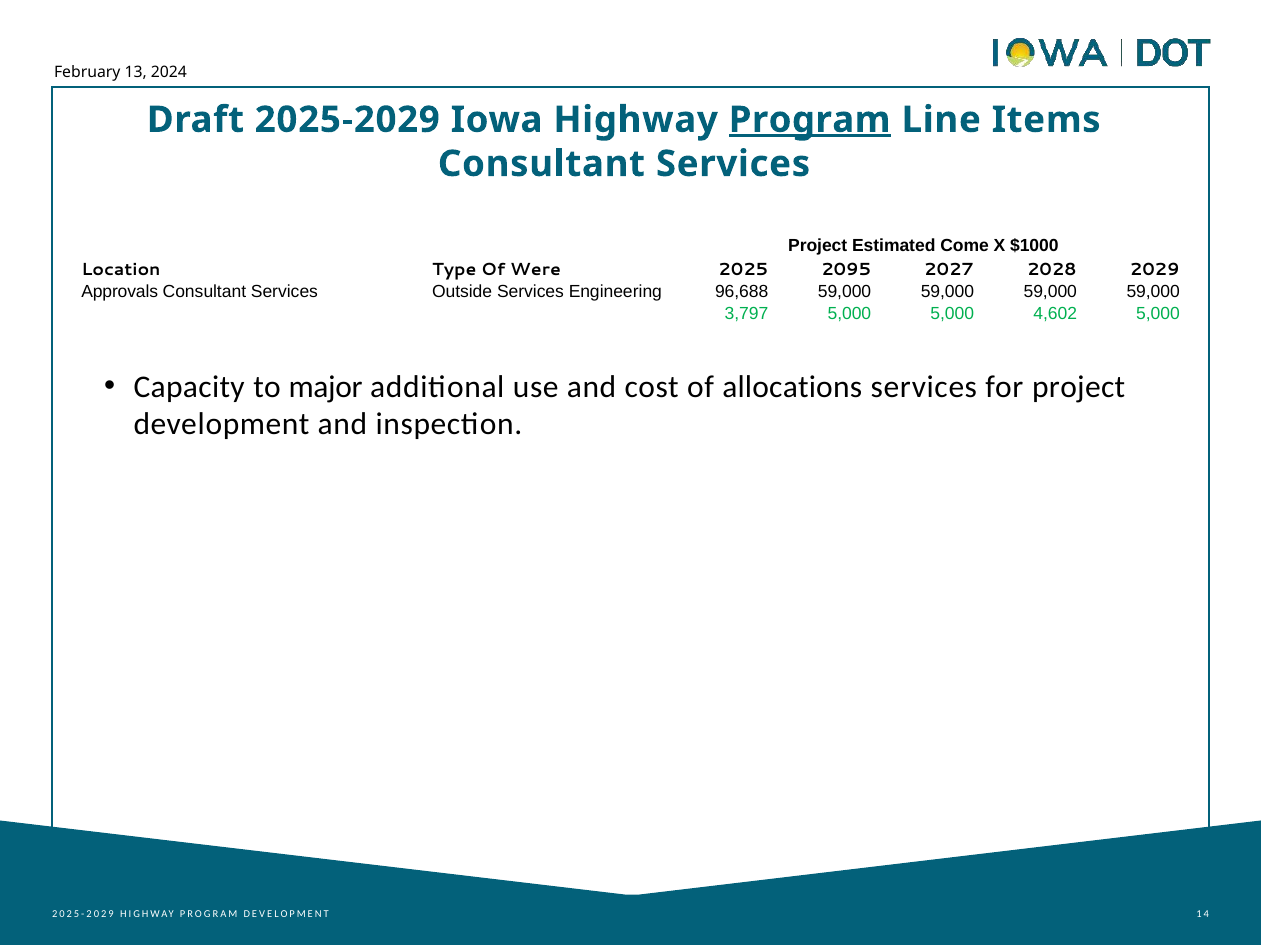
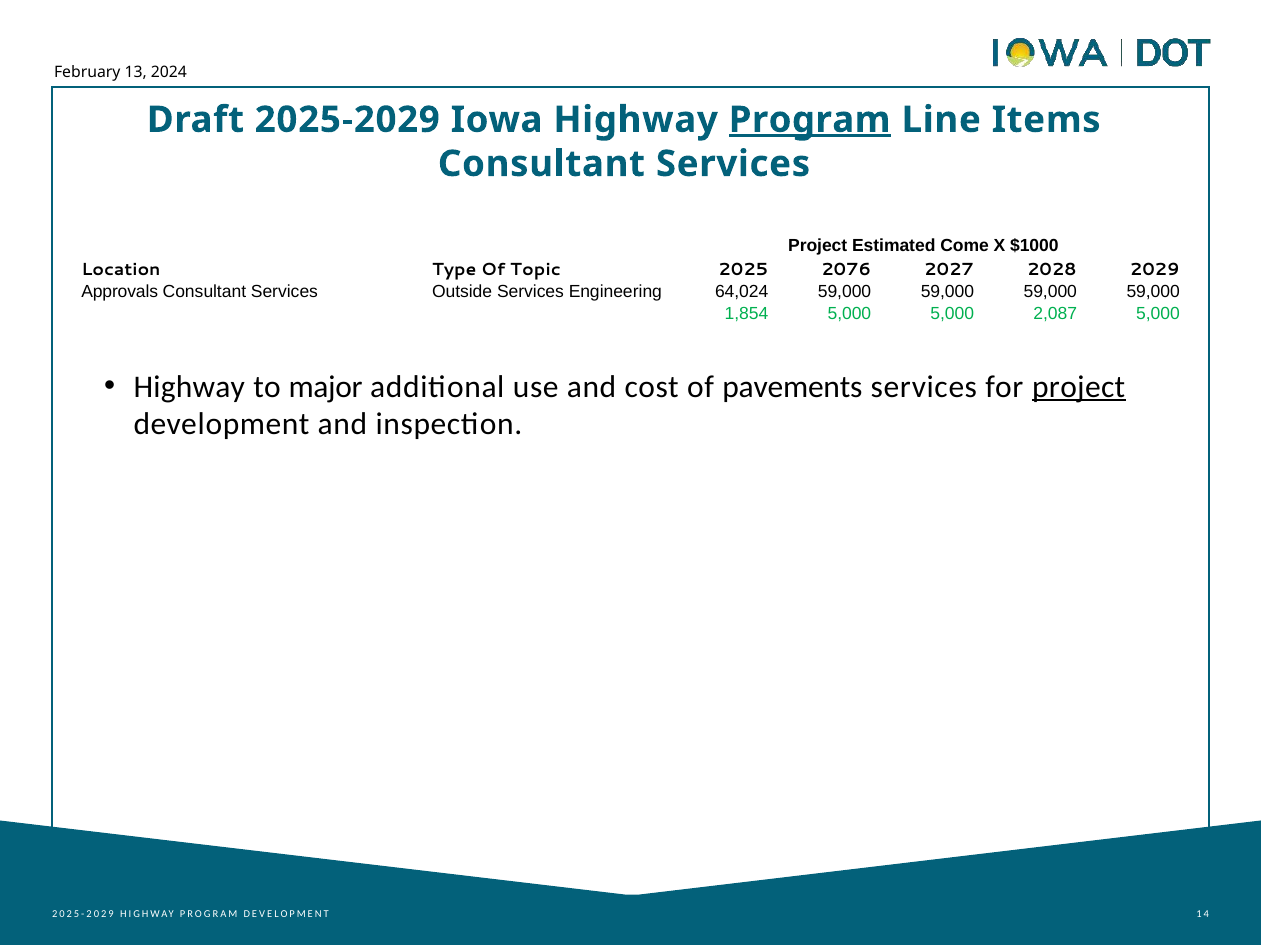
Were: Were -> Topic
2095: 2095 -> 2076
96,688: 96,688 -> 64,024
3,797: 3,797 -> 1,854
4,602: 4,602 -> 2,087
Capacity at (189, 387): Capacity -> Highway
allocations: allocations -> pavements
project at (1079, 387) underline: none -> present
